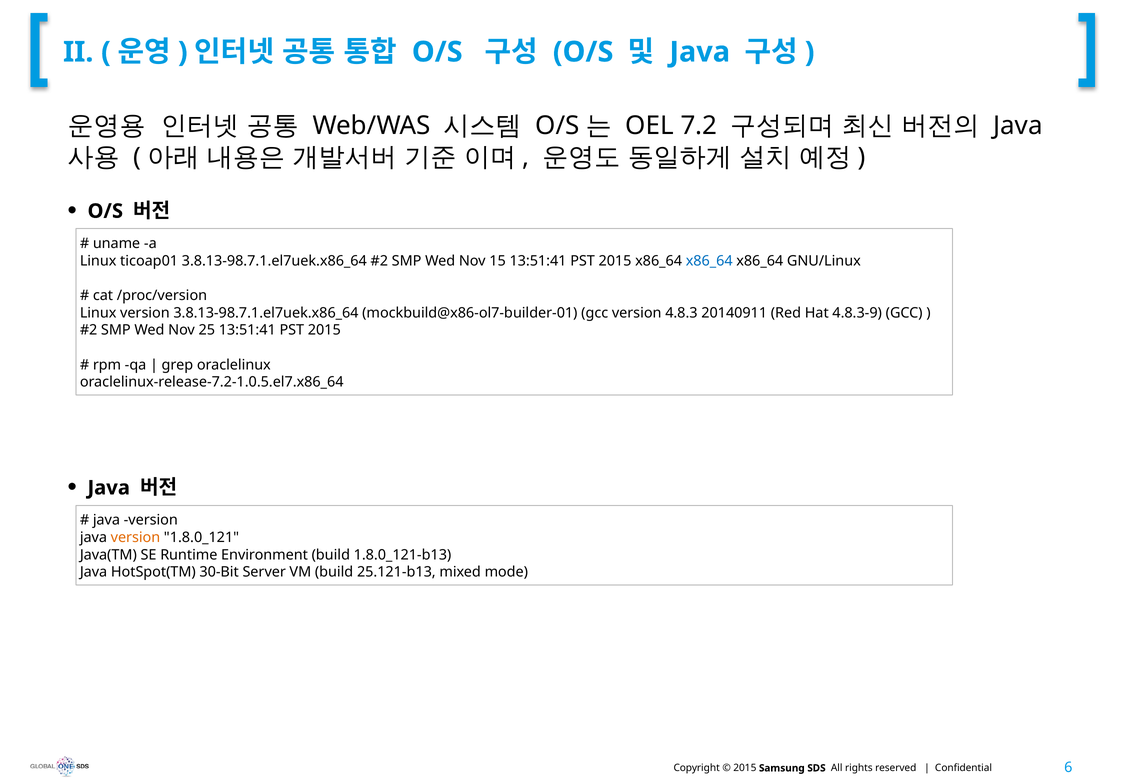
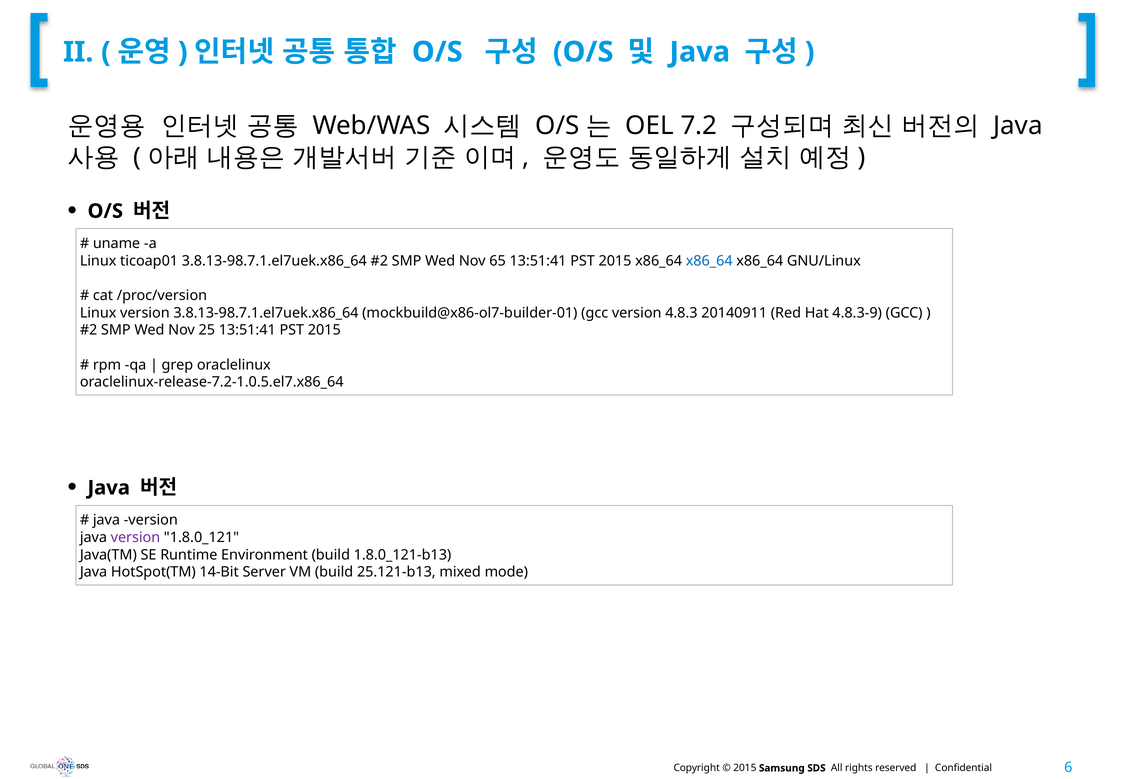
15: 15 -> 65
version at (135, 538) colour: orange -> purple
30-Bit: 30-Bit -> 14-Bit
